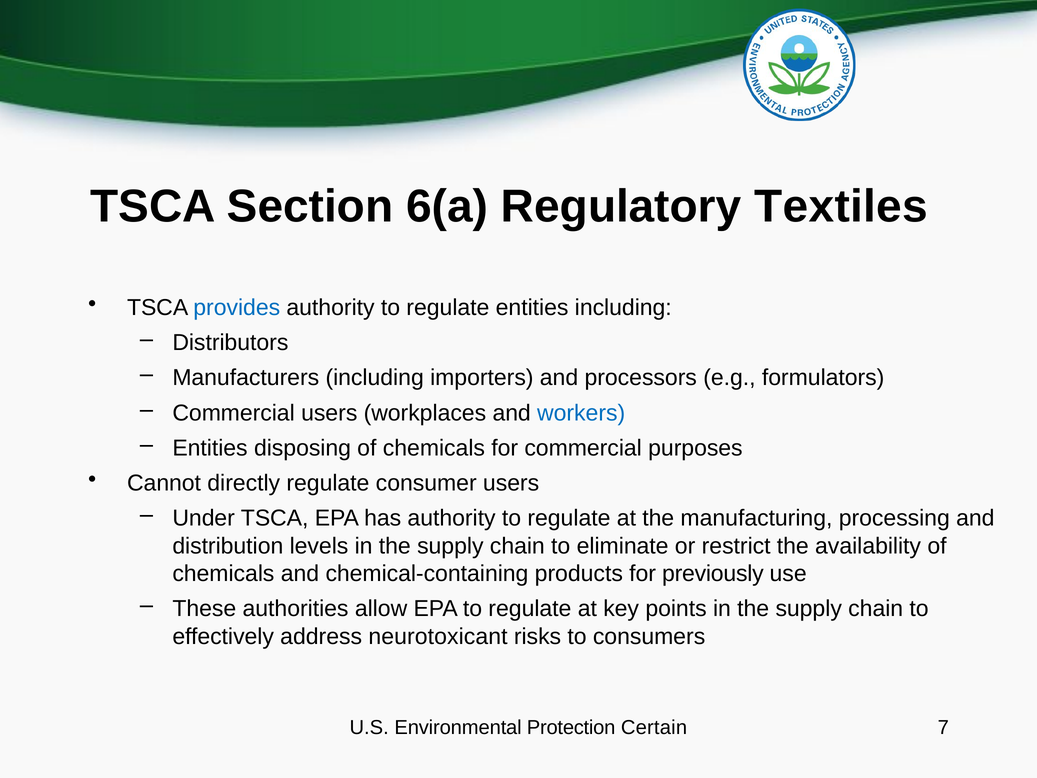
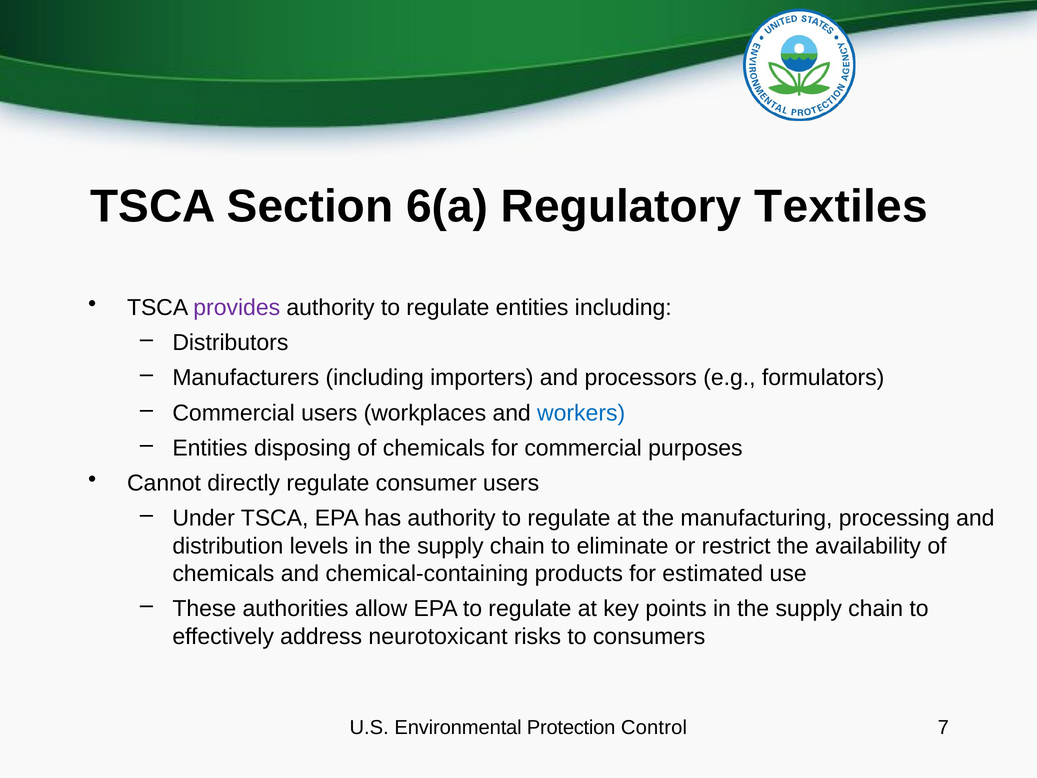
provides colour: blue -> purple
previously: previously -> estimated
Certain: Certain -> Control
